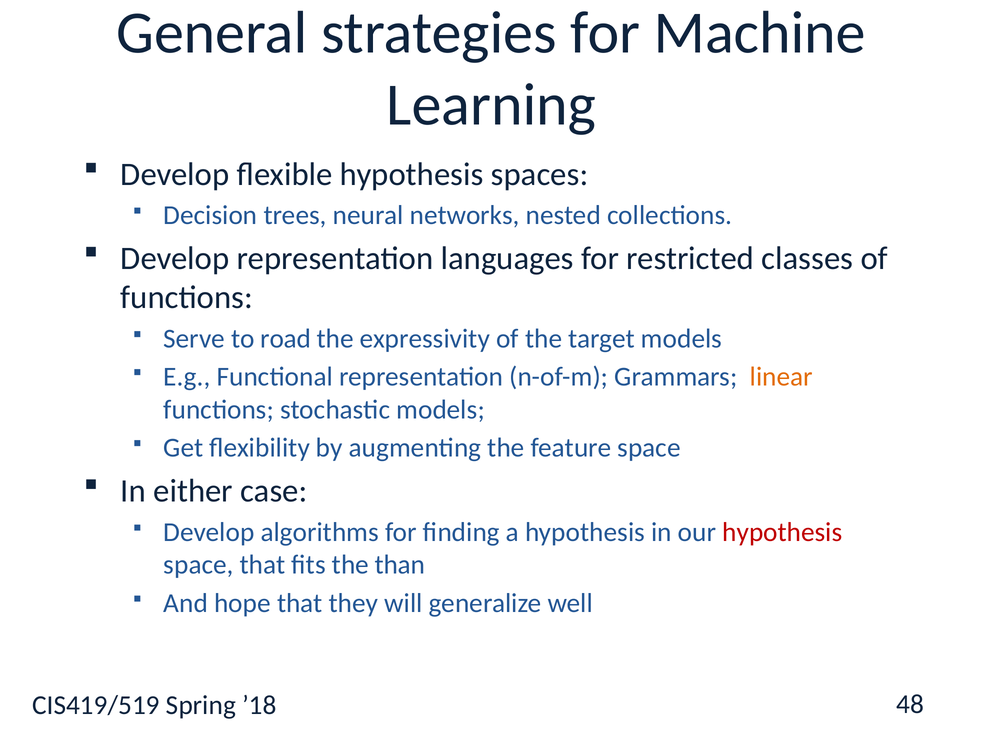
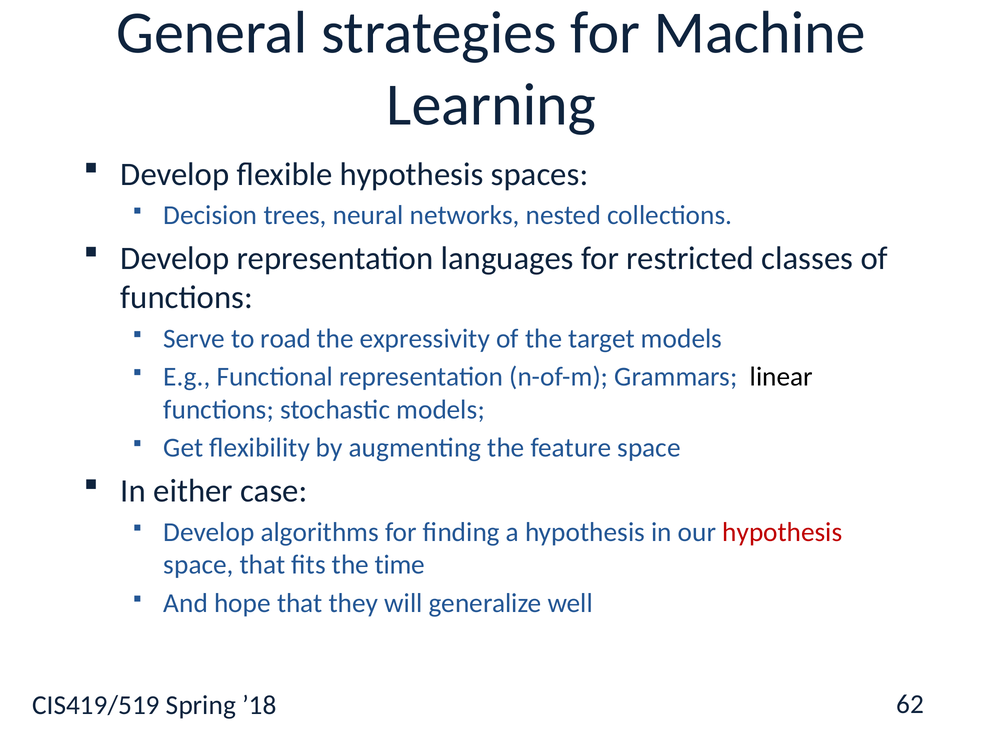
linear colour: orange -> black
than: than -> time
48: 48 -> 62
